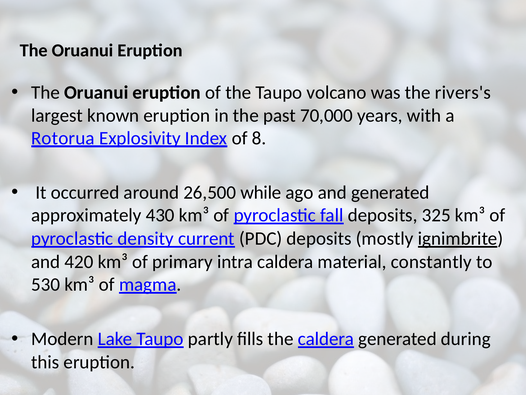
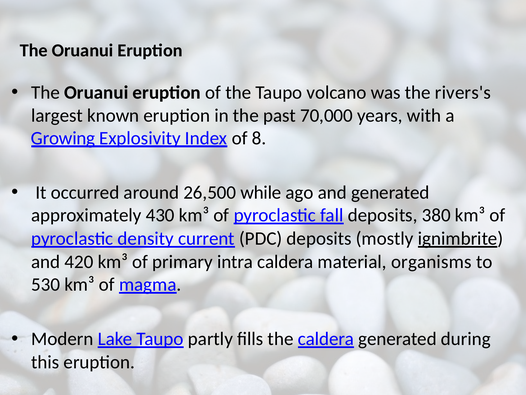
Rotorua: Rotorua -> Growing
325: 325 -> 380
constantly: constantly -> organisms
